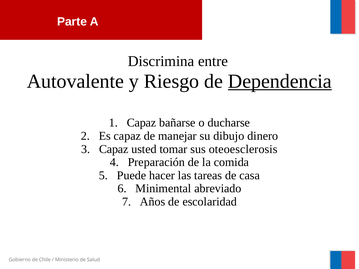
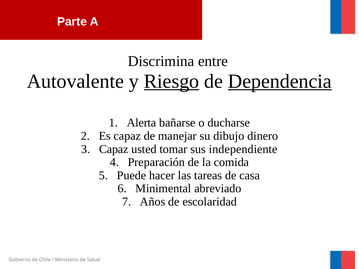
Riesgo underline: none -> present
Capaz at (142, 123): Capaz -> Alerta
oteoesclerosis: oteoesclerosis -> independiente
